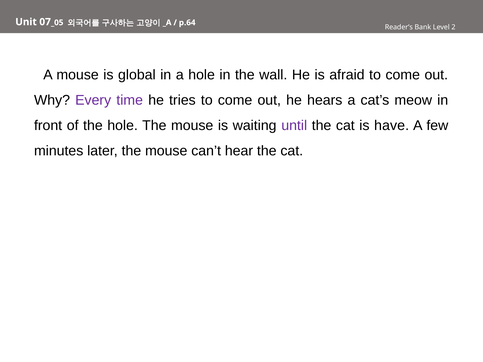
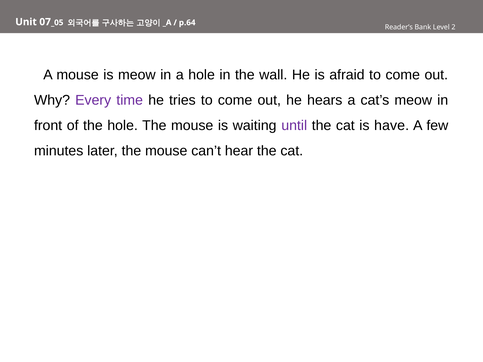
is global: global -> meow
